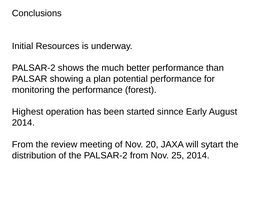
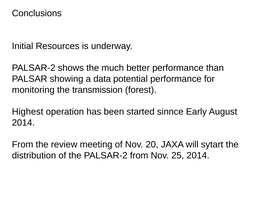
plan: plan -> data
the performance: performance -> transmission
